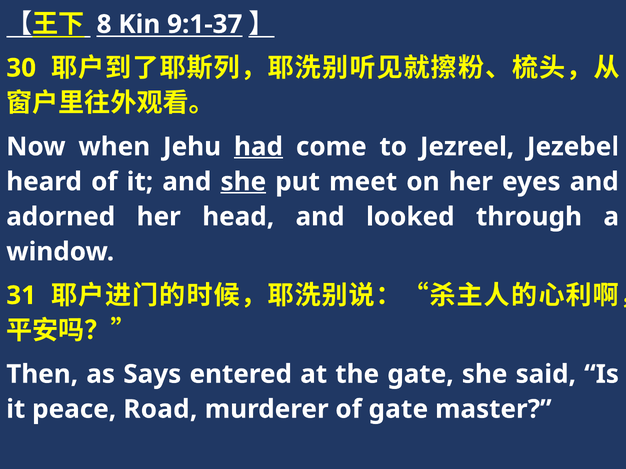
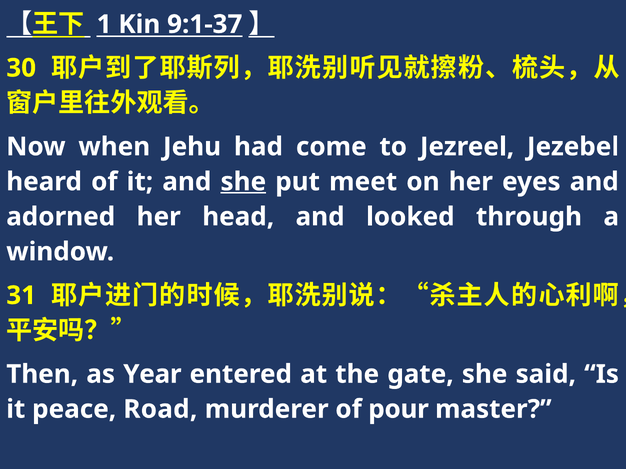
8: 8 -> 1
had underline: present -> none
Says: Says -> Year
of gate: gate -> pour
